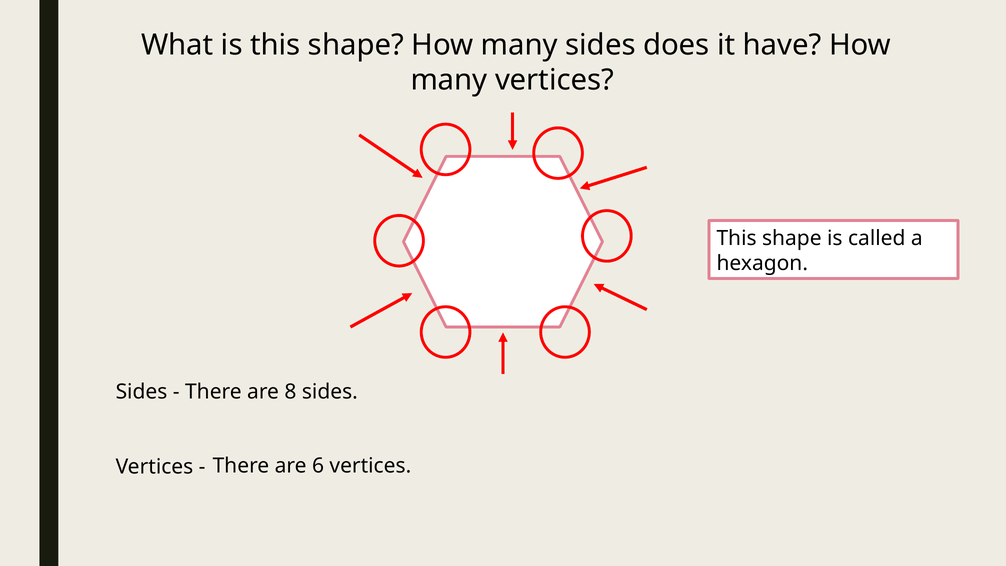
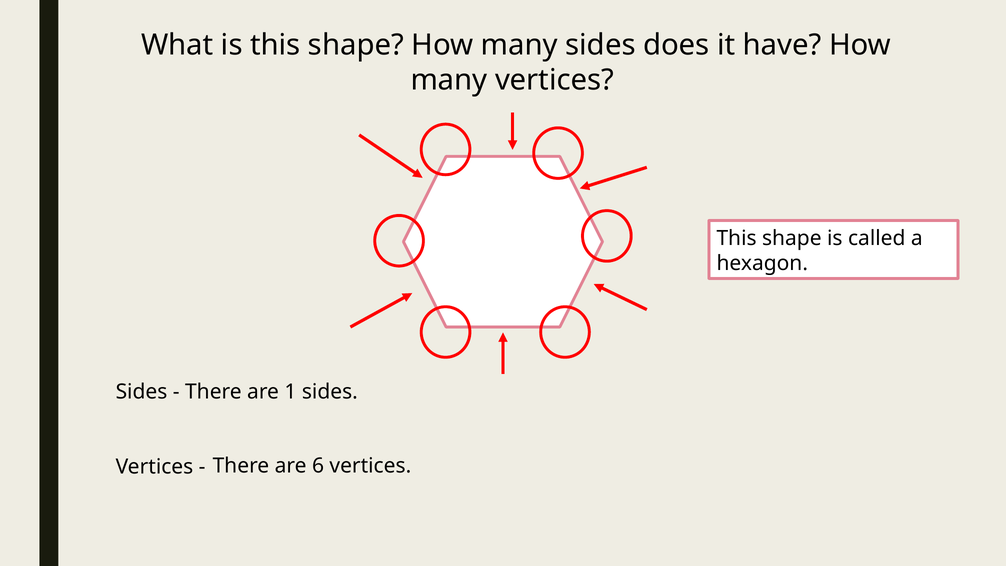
8: 8 -> 1
